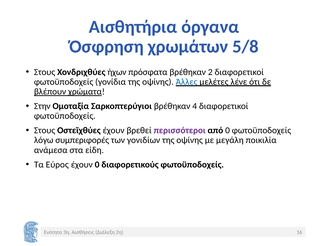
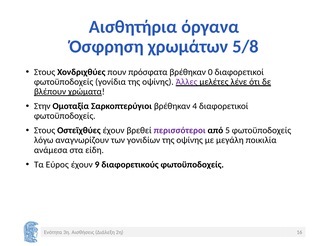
ήχων: ήχων -> πουν
2: 2 -> 0
Άλλες colour: blue -> purple
από 0: 0 -> 5
συμπεριφορές: συμπεριφορές -> αναγνωρίζουν
έχουν 0: 0 -> 9
